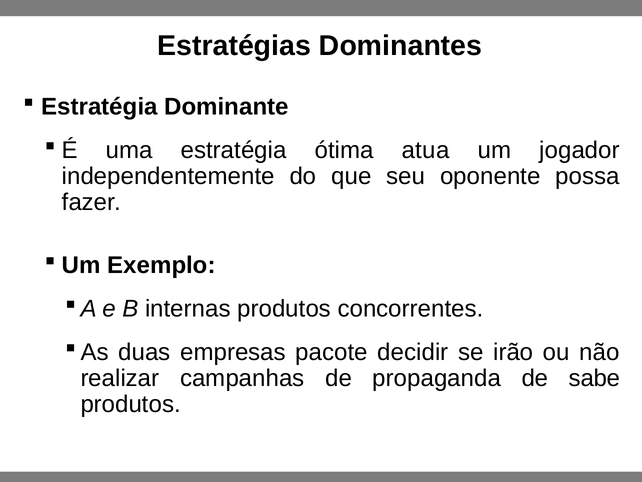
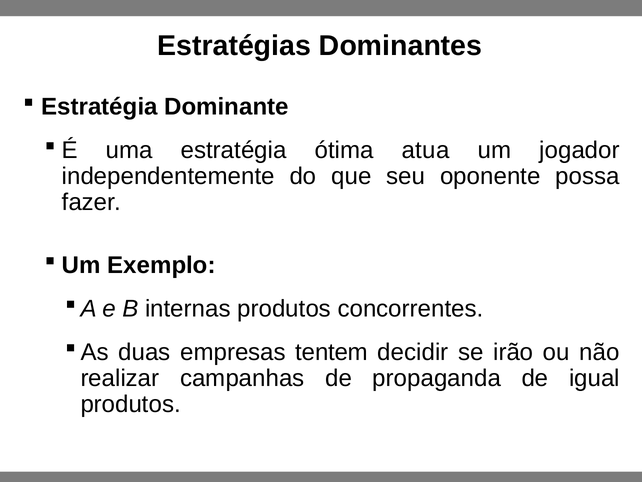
pacote: pacote -> tentem
sabe: sabe -> igual
